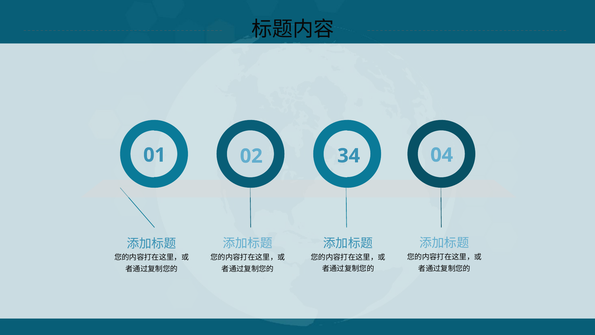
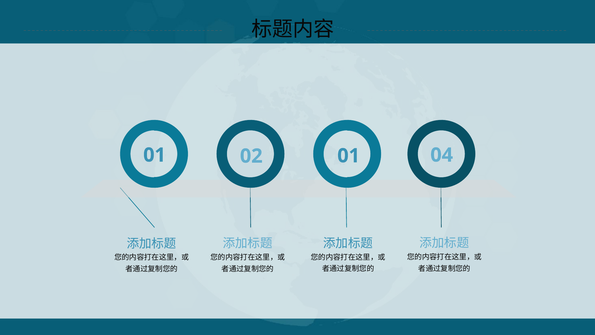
01 34: 34 -> 01
